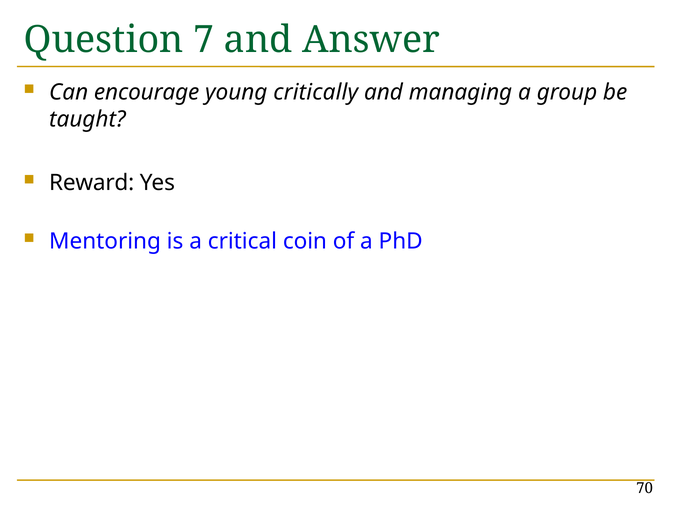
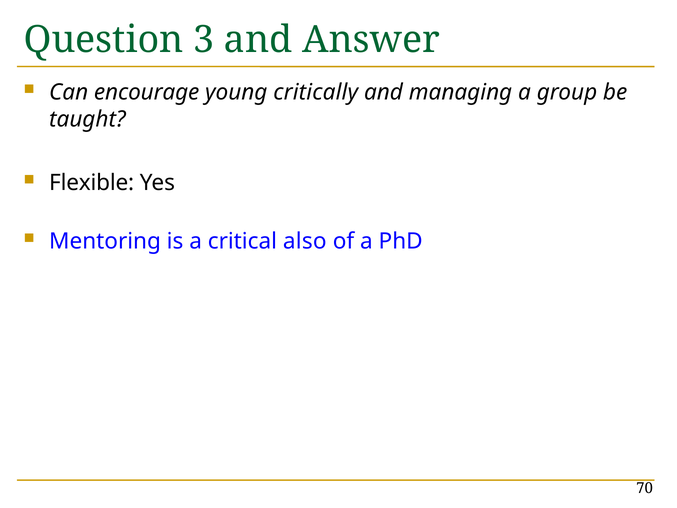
7: 7 -> 3
Reward: Reward -> Flexible
coin: coin -> also
